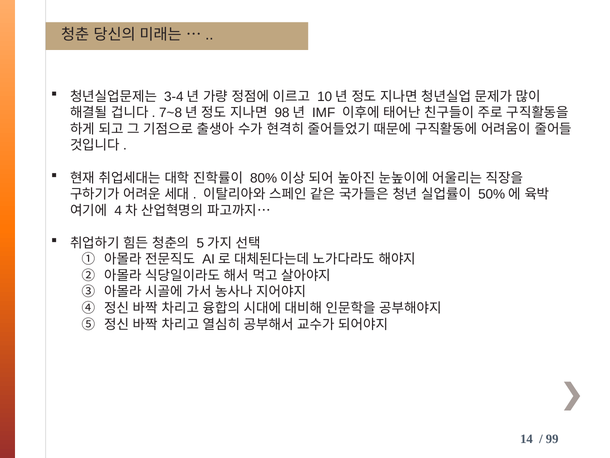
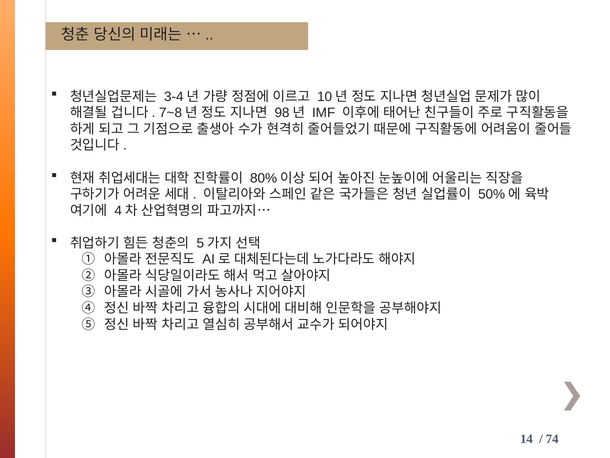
99: 99 -> 74
